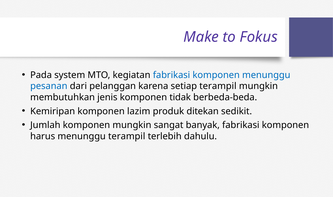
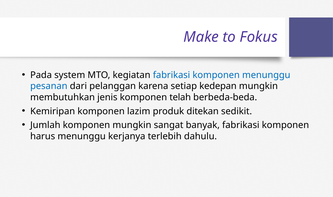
setiap terampil: terampil -> kedepan
tidak: tidak -> telah
menunggu terampil: terampil -> kerjanya
